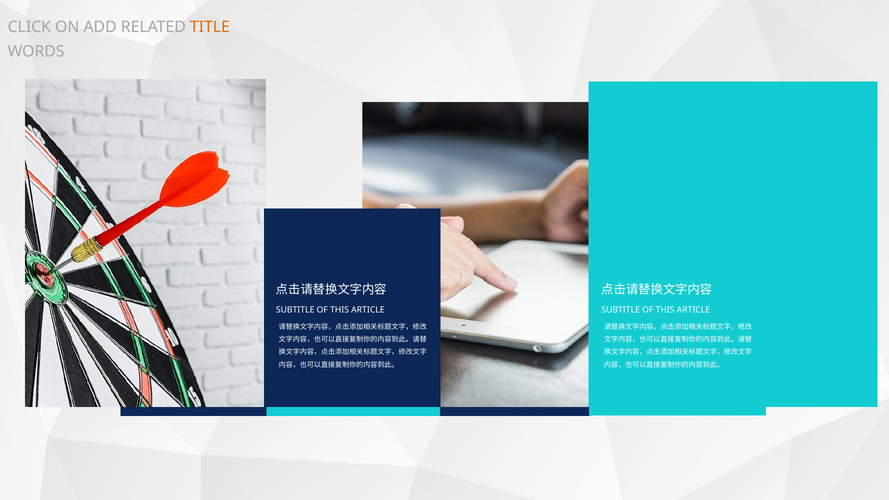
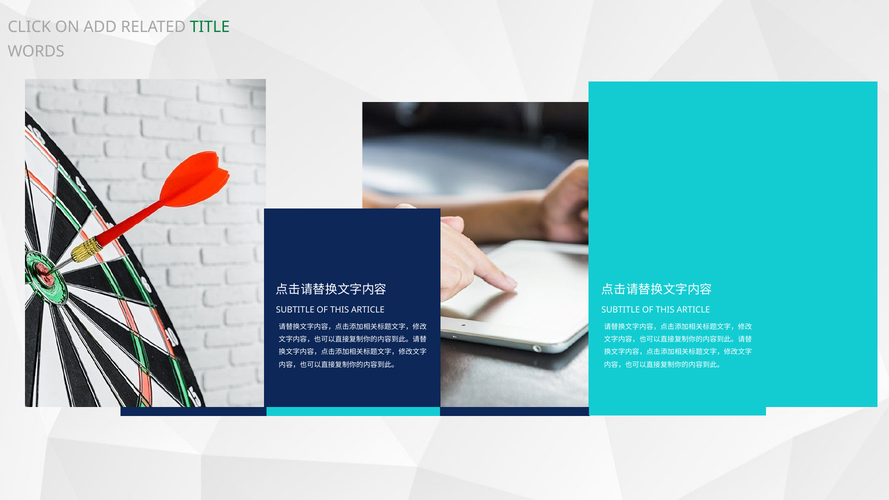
TITLE colour: orange -> green
